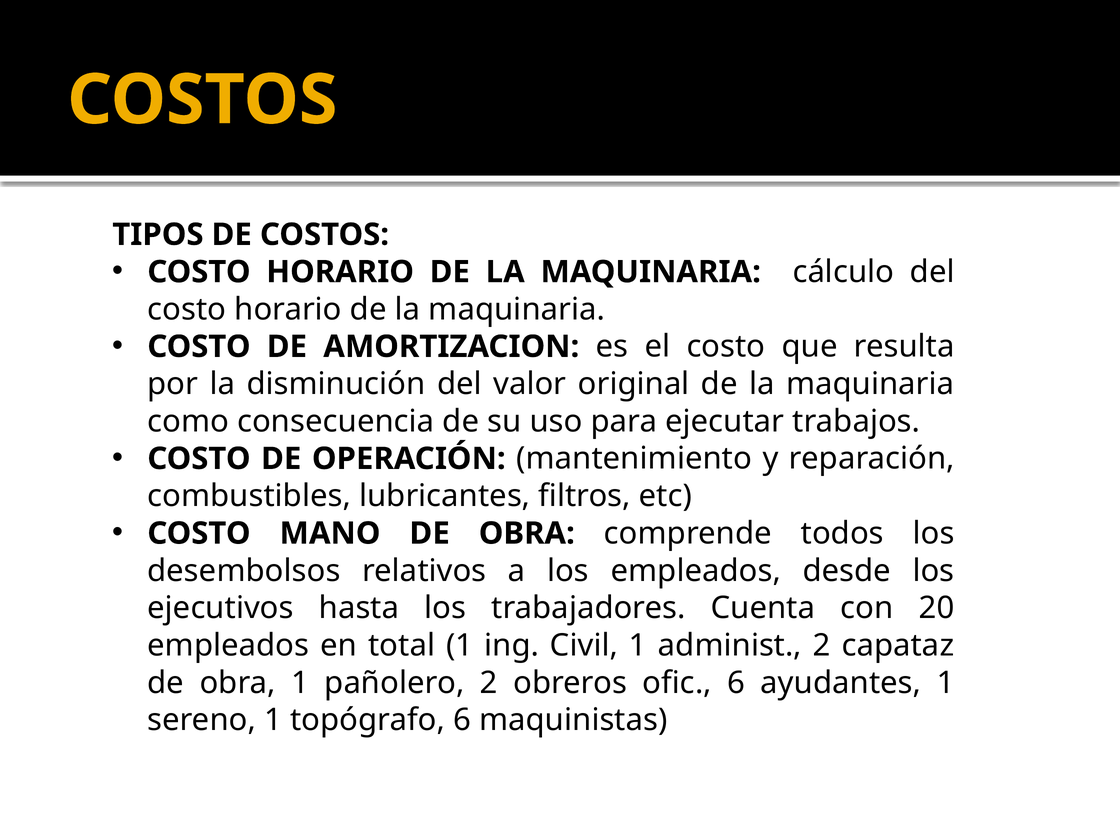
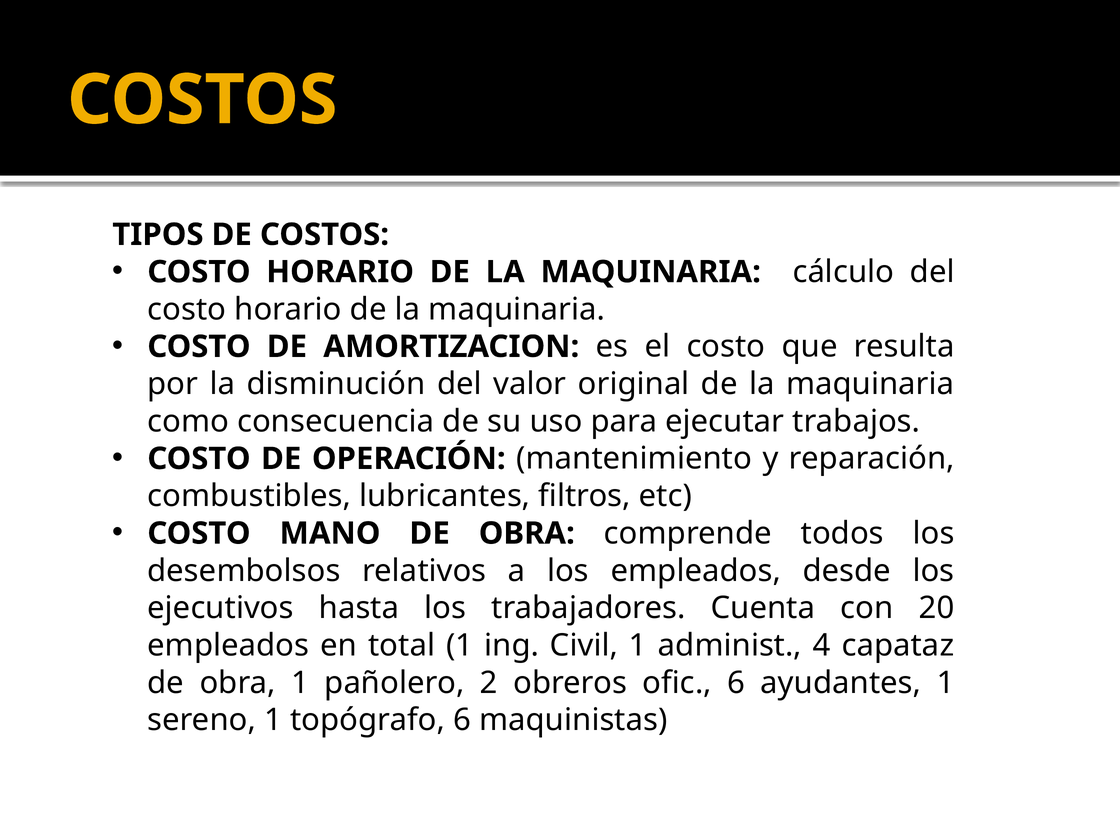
administ 2: 2 -> 4
